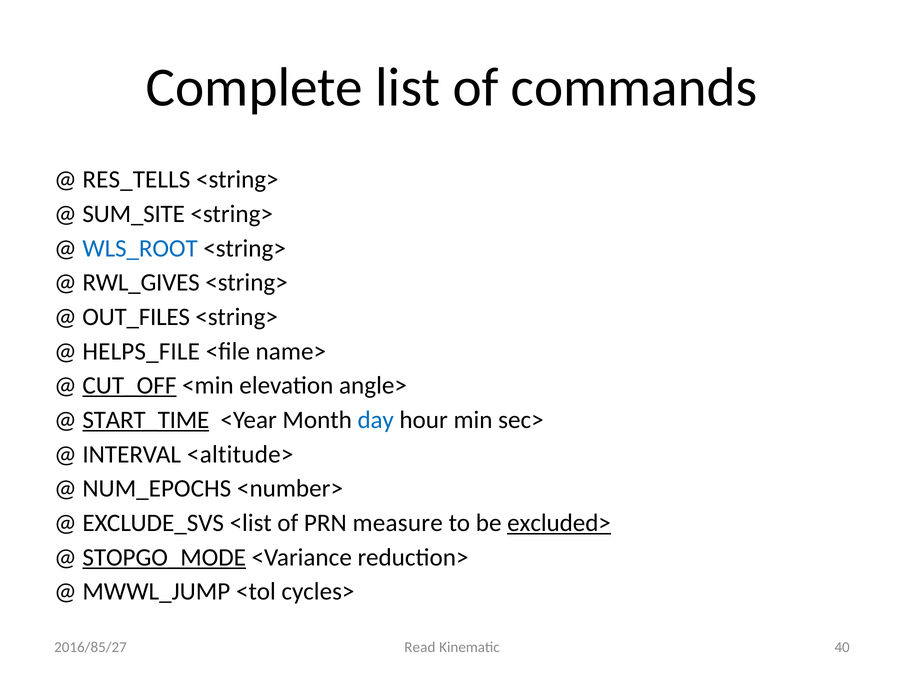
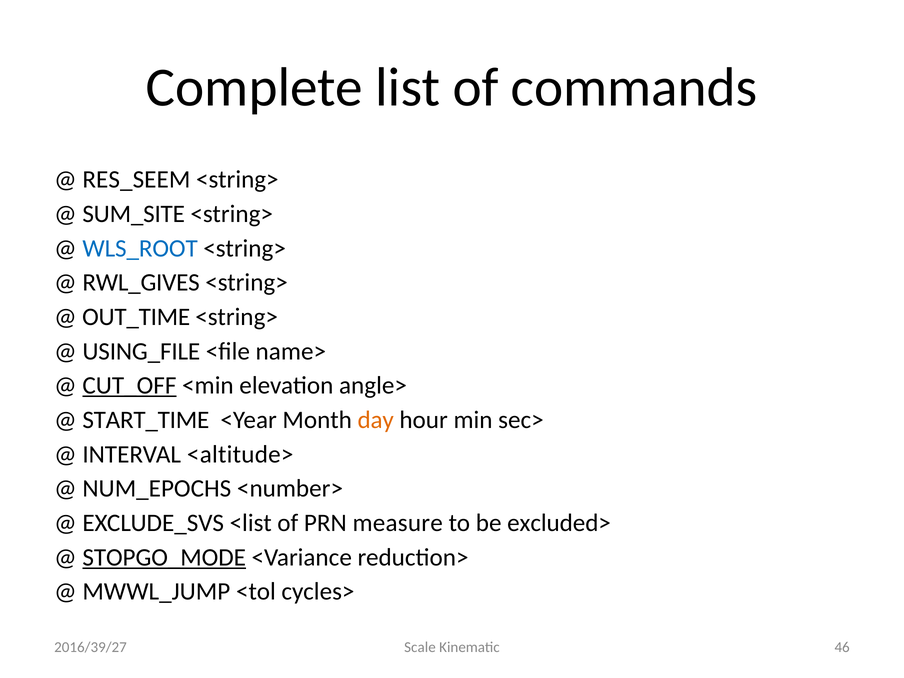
RES_TELLS: RES_TELLS -> RES_SEEM
OUT_FILES: OUT_FILES -> OUT_TIME
HELPS_FILE: HELPS_FILE -> USING_FILE
START_TIME underline: present -> none
day colour: blue -> orange
excluded> underline: present -> none
Read: Read -> Scale
40: 40 -> 46
2016/85/27: 2016/85/27 -> 2016/39/27
